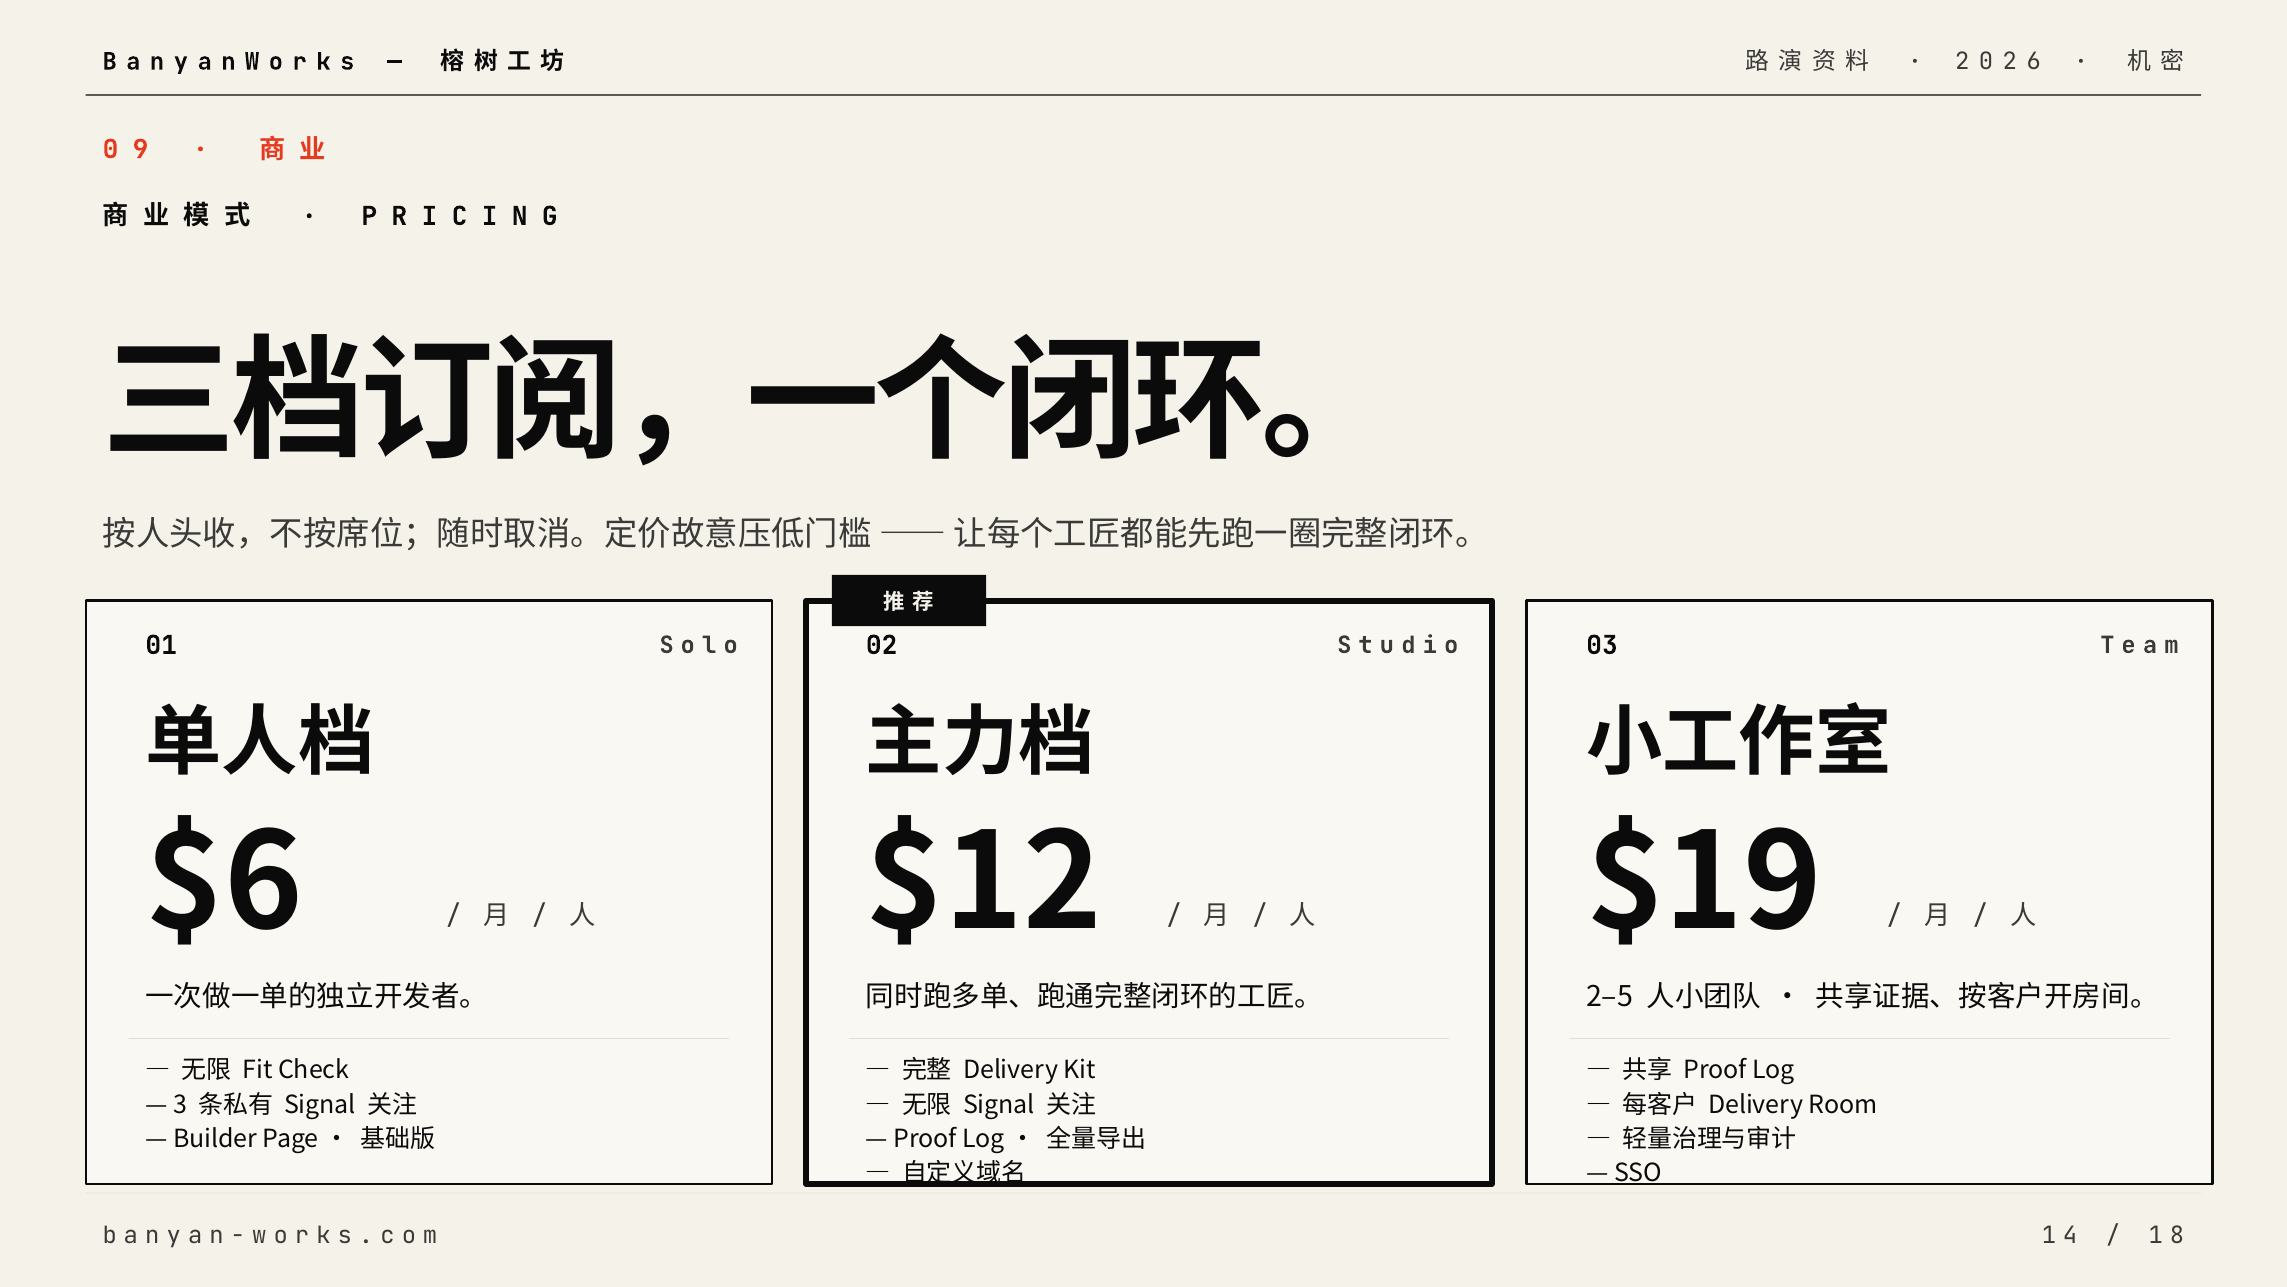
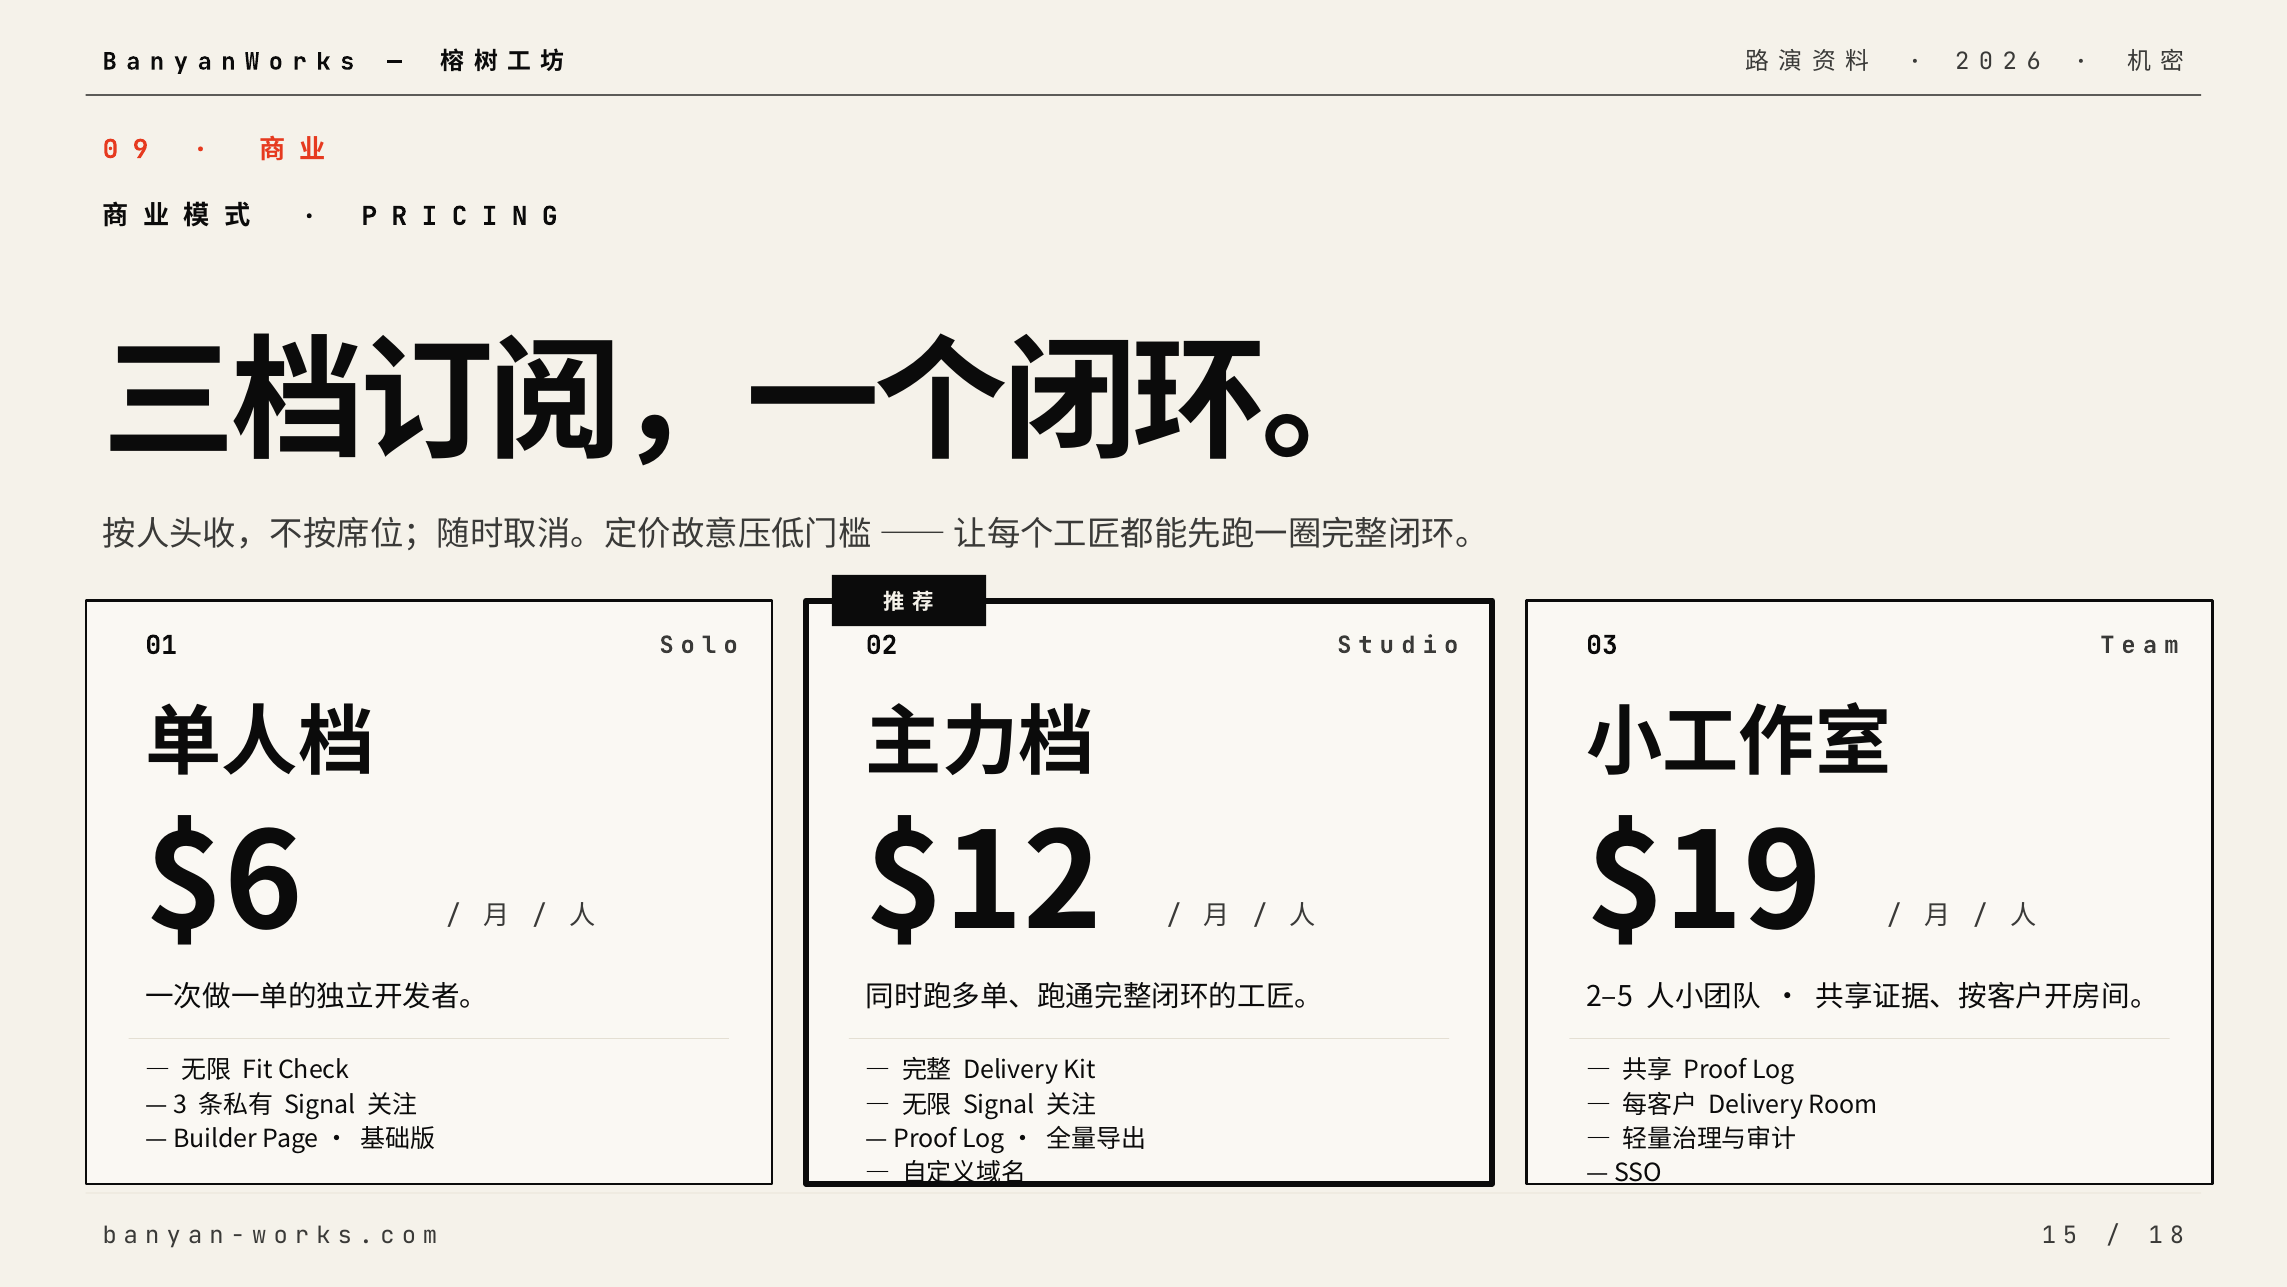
4: 4 -> 5
